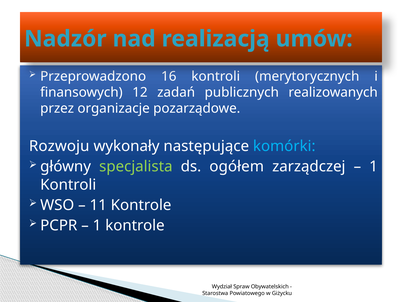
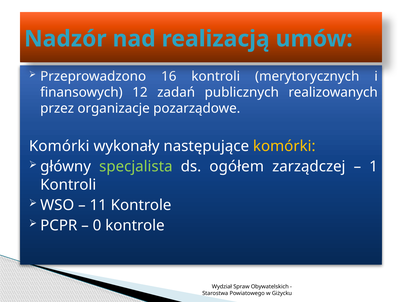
Rozwoju at (59, 146): Rozwoju -> Komórki
komórki at (284, 146) colour: light blue -> yellow
1 at (97, 225): 1 -> 0
